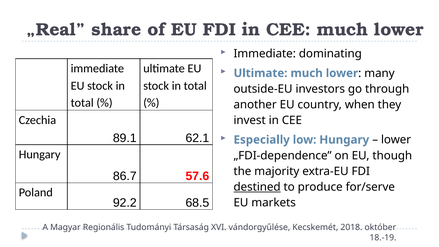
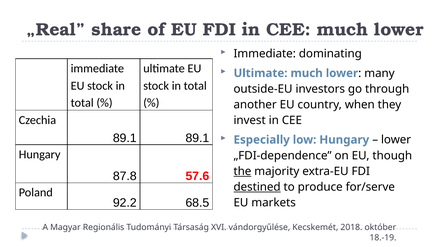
89.1 62.1: 62.1 -> 89.1
the underline: none -> present
86.7: 86.7 -> 87.8
